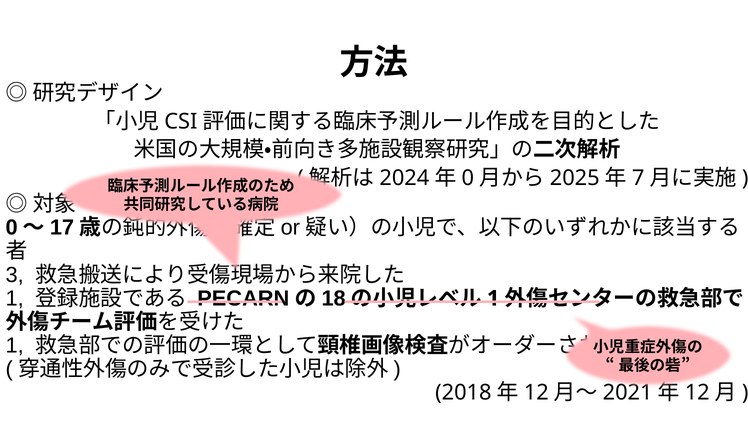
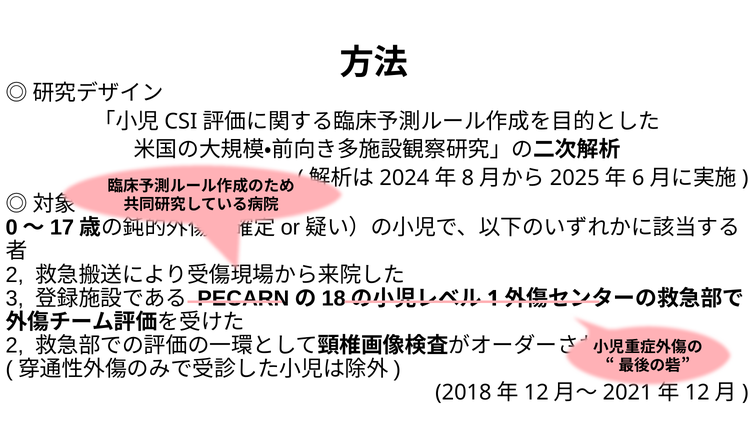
0 at (468, 178): 0 -> 8
7: 7 -> 6
3 at (15, 275): 3 -> 2
1 at (15, 298): 1 -> 3
1 at (15, 345): 1 -> 2
